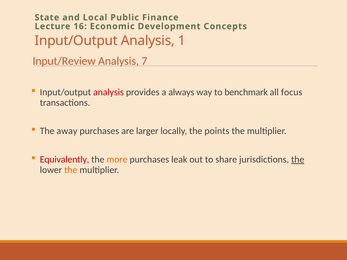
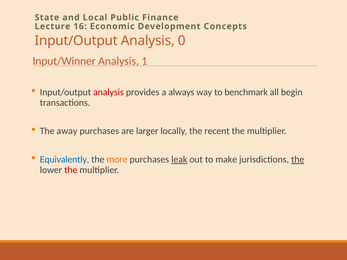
1: 1 -> 0
Input/Review: Input/Review -> Input/Winner
7: 7 -> 1
focus: focus -> begin
points: points -> recent
Equivalently colour: red -> blue
leak underline: none -> present
share: share -> make
the at (71, 170) colour: orange -> red
